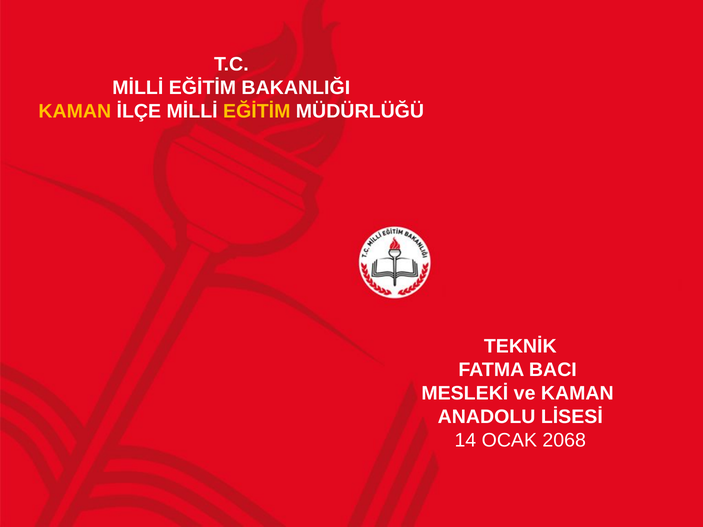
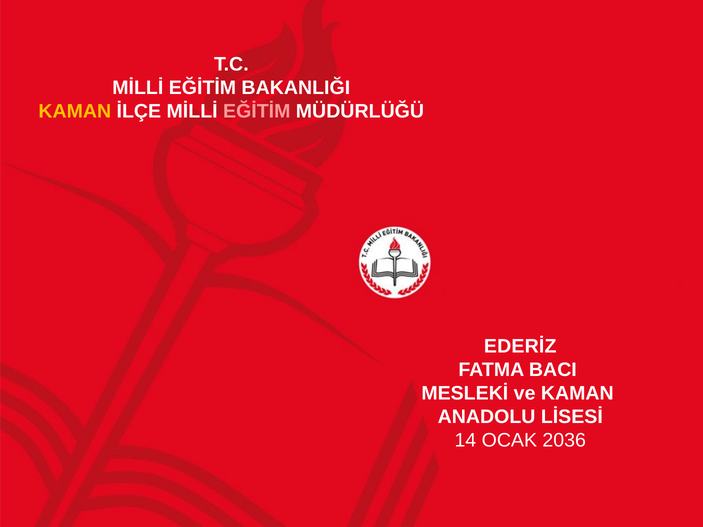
EĞİTİM at (257, 111) colour: yellow -> pink
TEKNİK: TEKNİK -> EDERİZ
2068: 2068 -> 2036
